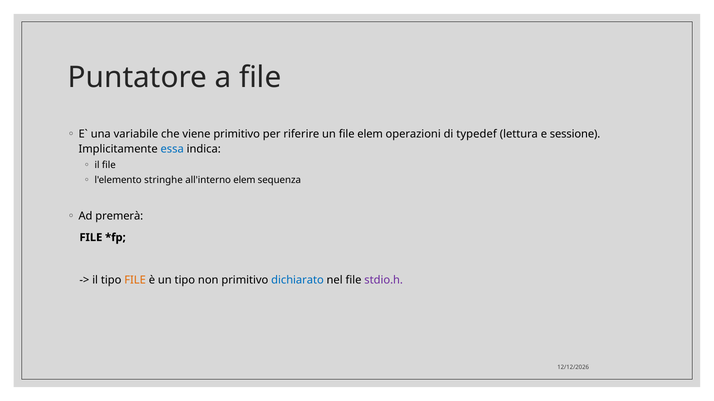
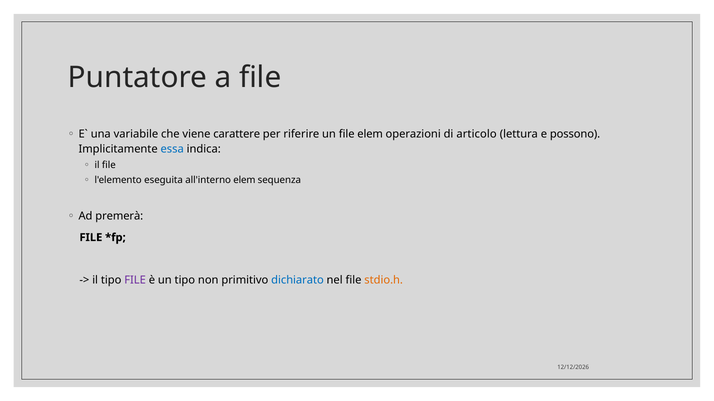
viene primitivo: primitivo -> carattere
typedef: typedef -> articolo
sessione: sessione -> possono
stringhe: stringhe -> eseguita
FILE at (135, 281) colour: orange -> purple
stdio.h colour: purple -> orange
